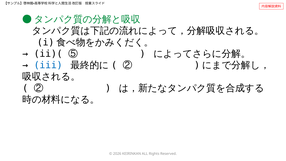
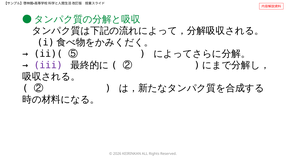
iii colour: blue -> purple
